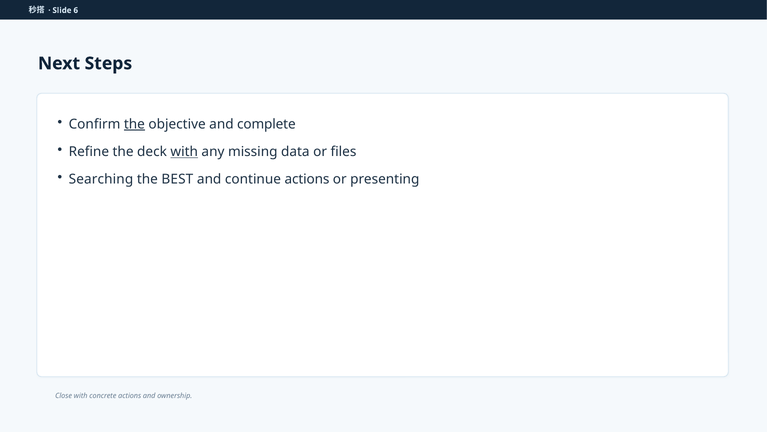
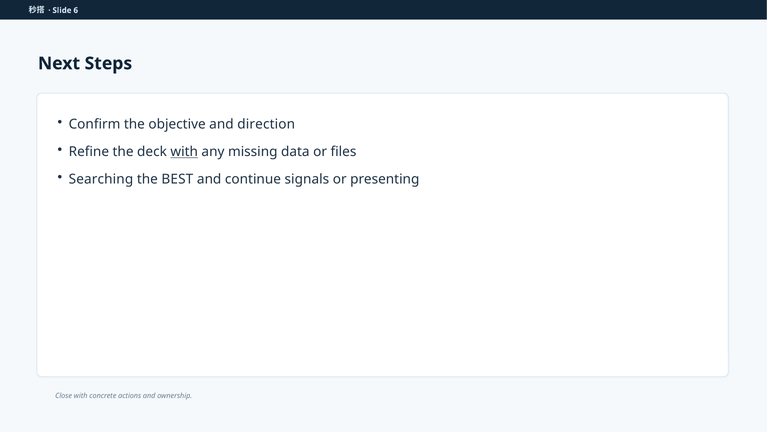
the at (134, 124) underline: present -> none
complete: complete -> direction
continue actions: actions -> signals
